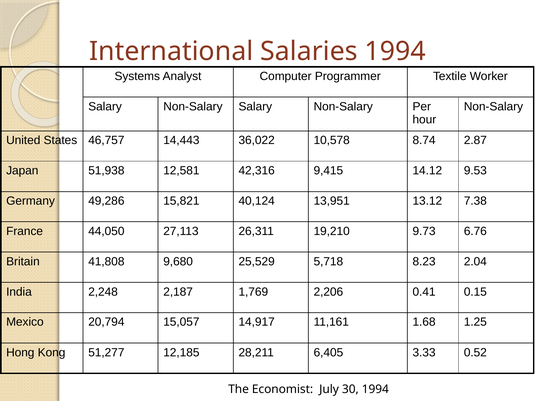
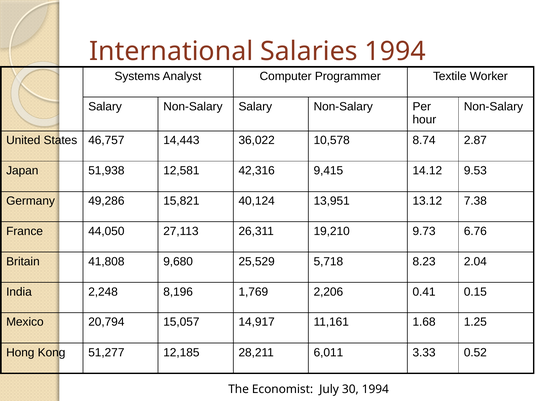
2,187: 2,187 -> 8,196
6,405: 6,405 -> 6,011
